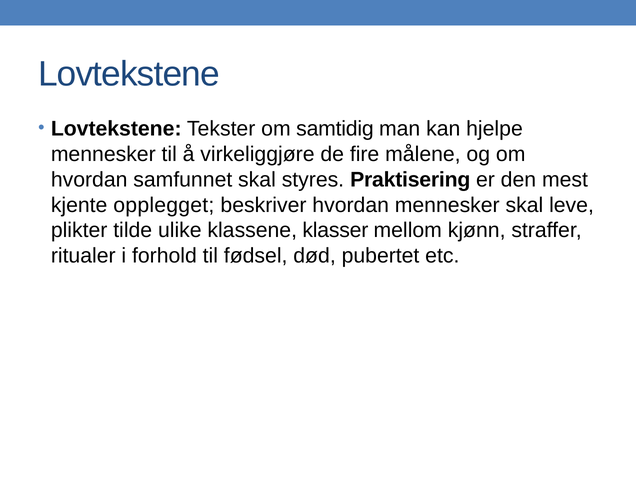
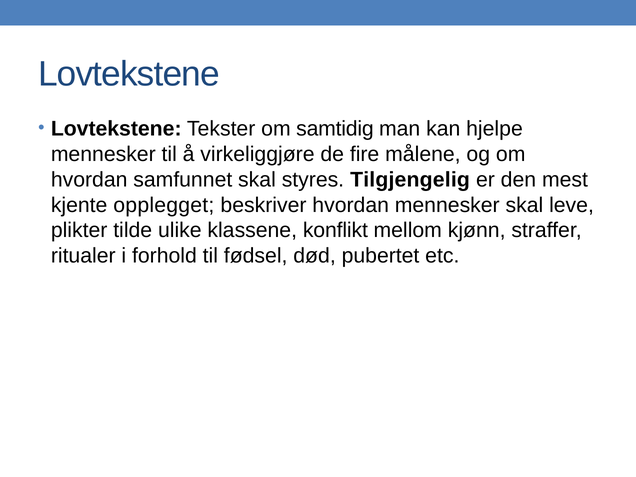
Praktisering: Praktisering -> Tilgjengelig
klasser: klasser -> konflikt
